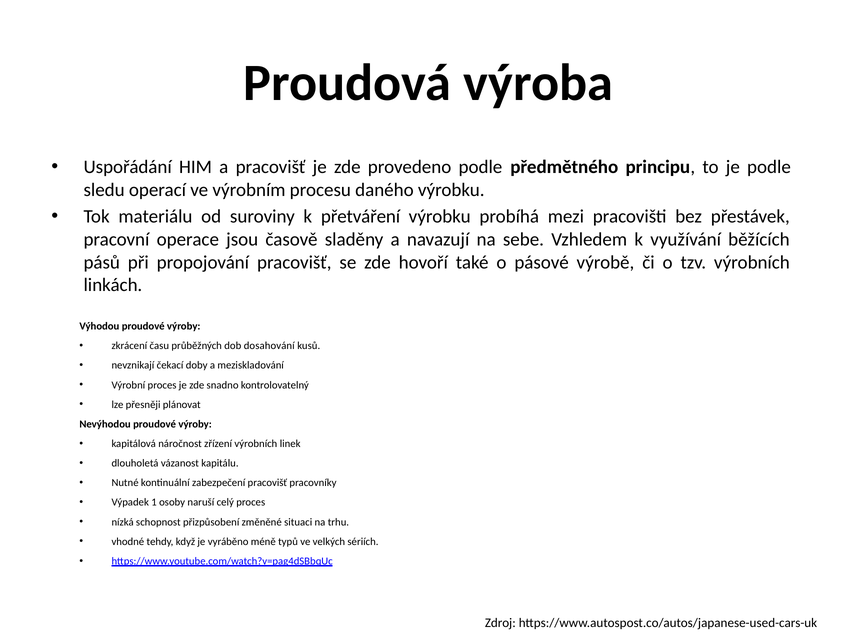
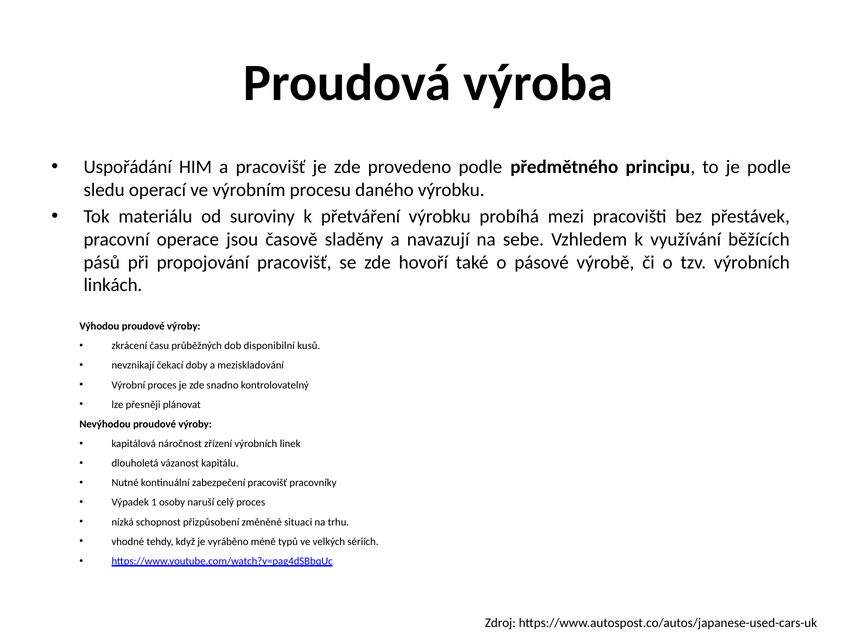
dosahování: dosahování -> disponibilní
